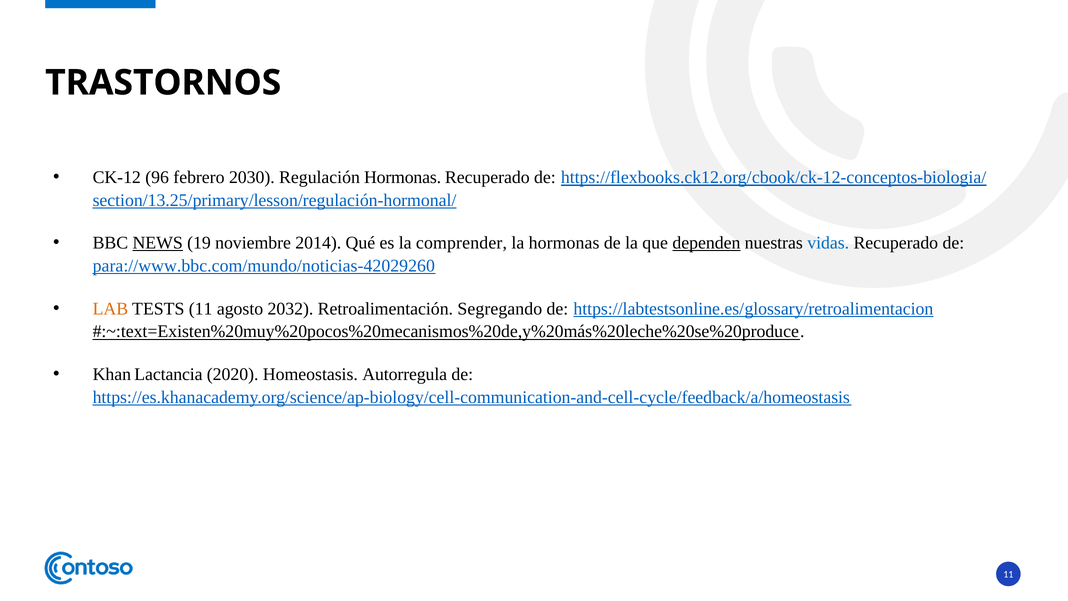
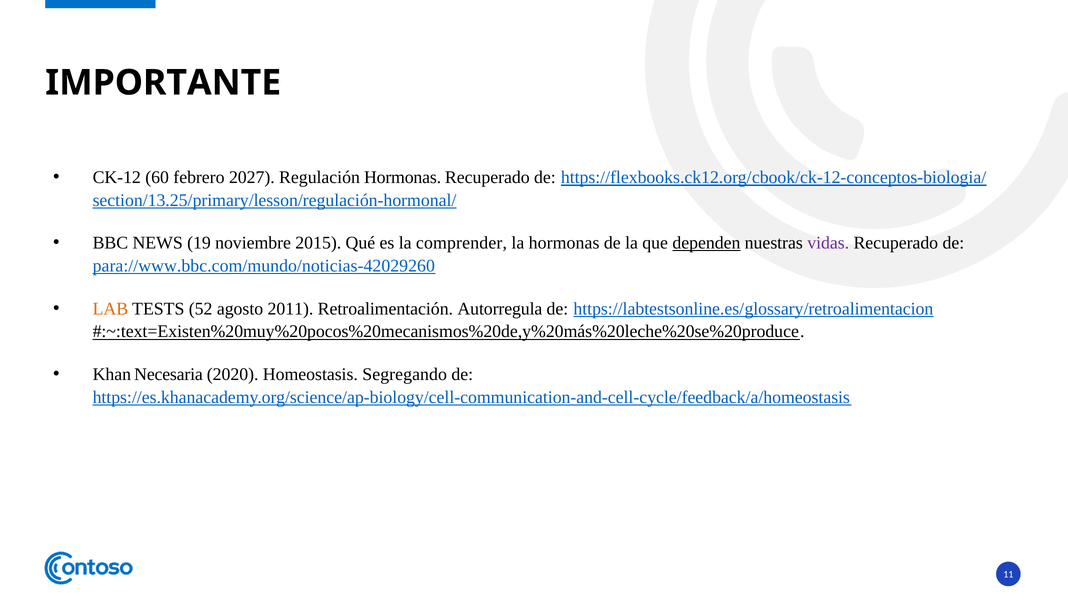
TRASTORNOS: TRASTORNOS -> IMPORTANTE
96: 96 -> 60
2030: 2030 -> 2027
NEWS underline: present -> none
2014: 2014 -> 2015
vidas colour: blue -> purple
TESTS 11: 11 -> 52
2032: 2032 -> 2011
Segregando: Segregando -> Autorregula
Lactancia: Lactancia -> Necesaria
Autorregula: Autorregula -> Segregando
